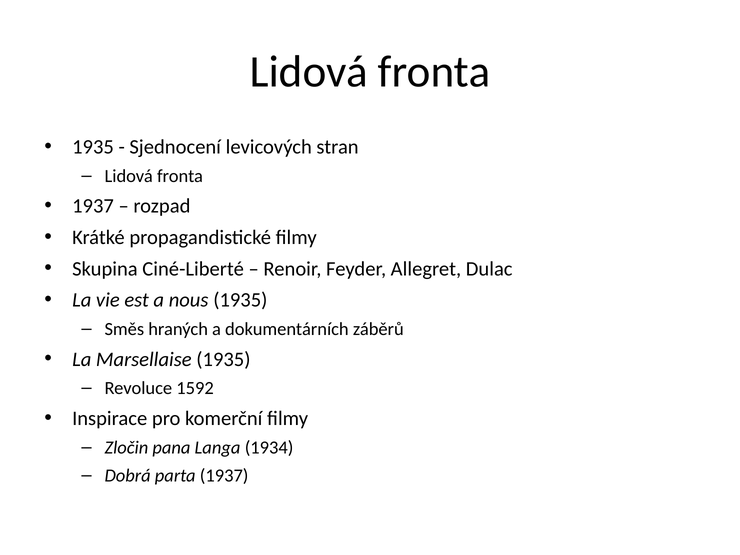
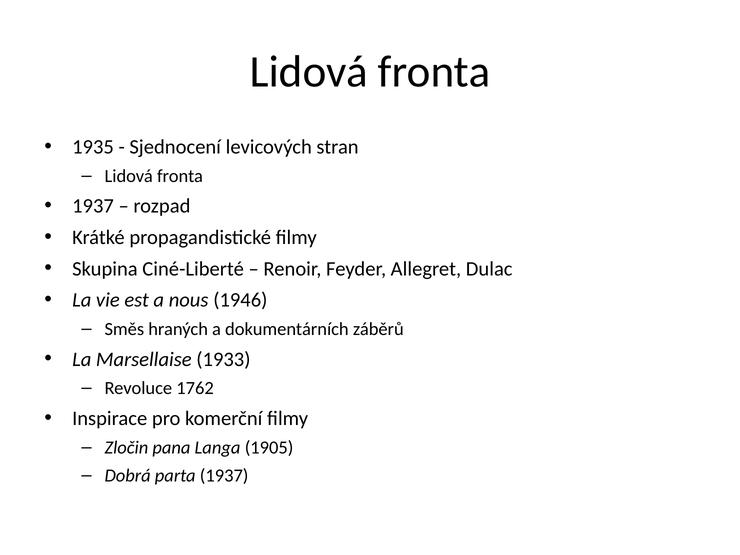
nous 1935: 1935 -> 1946
Marsellaise 1935: 1935 -> 1933
1592: 1592 -> 1762
1934: 1934 -> 1905
